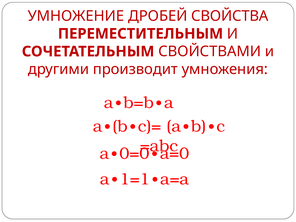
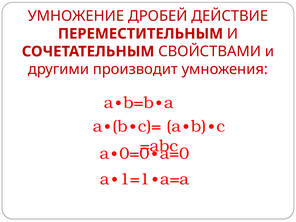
СВОЙСТВА: СВОЙСТВА -> ДЕЙСТВИЕ
